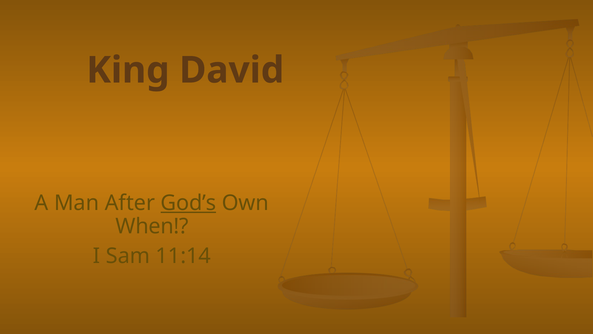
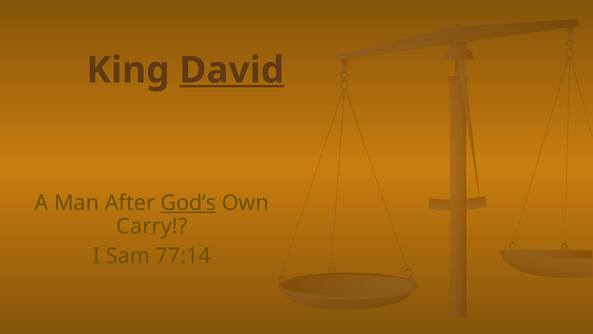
David underline: none -> present
When: When -> Carry
11:14: 11:14 -> 77:14
